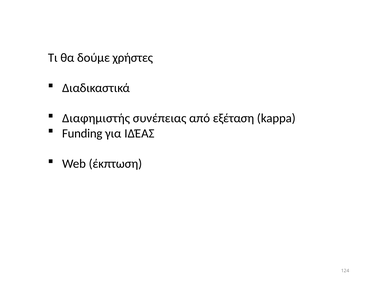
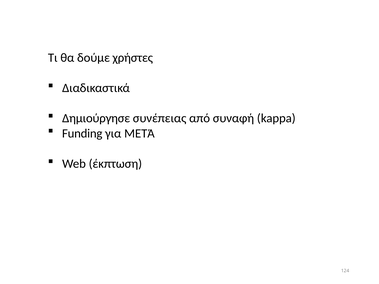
Διαφημιστής: Διαφημιστής -> Δημιούργησε
εξέταση: εξέταση -> συναφή
ΙΔΈΑΣ: ΙΔΈΑΣ -> ΜΕΤΆ
